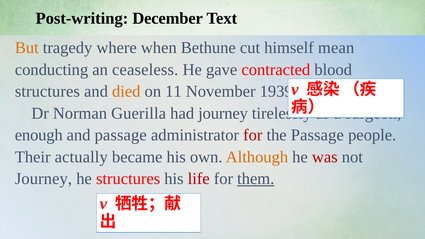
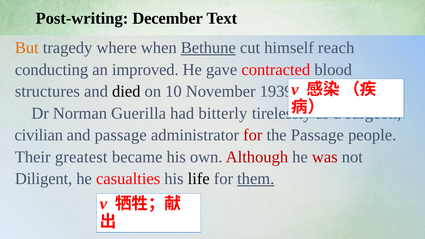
Bethune underline: none -> present
mean: mean -> reach
ceaseless: ceaseless -> improved
died colour: orange -> black
11: 11 -> 10
had journey: journey -> bitterly
enough: enough -> civilian
actually: actually -> greatest
Although colour: orange -> red
Journey at (43, 179): Journey -> Diligent
he structures: structures -> casualties
life colour: red -> black
